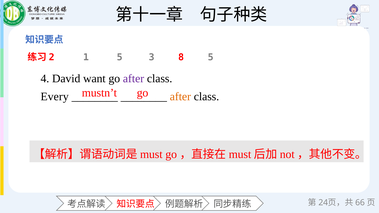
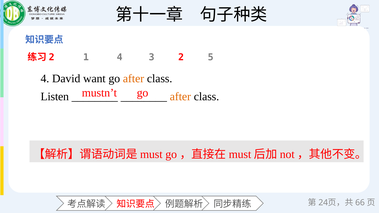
1 5: 5 -> 4
8: 8 -> 2
after at (134, 79) colour: purple -> orange
Every: Every -> Listen
